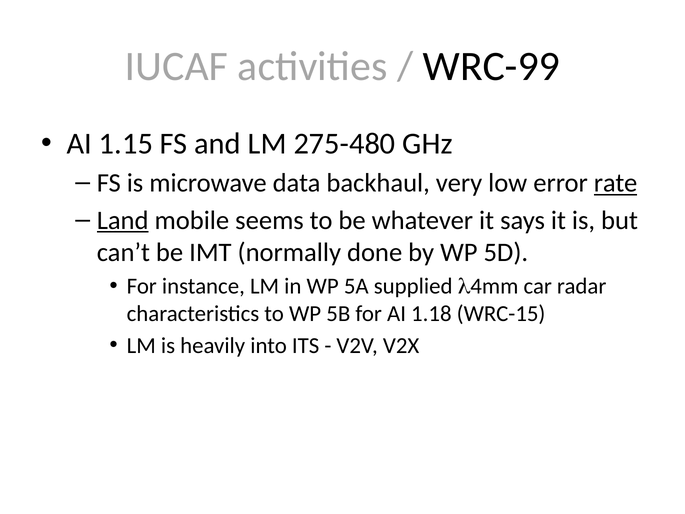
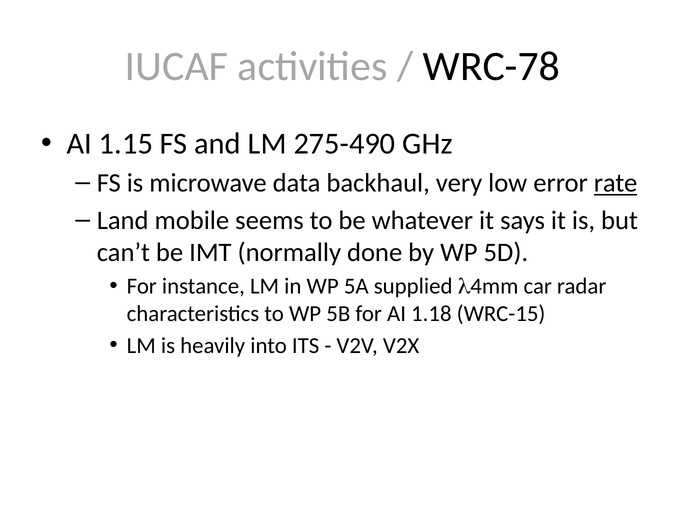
WRC-99: WRC-99 -> WRC-78
275-480: 275-480 -> 275-490
Land underline: present -> none
